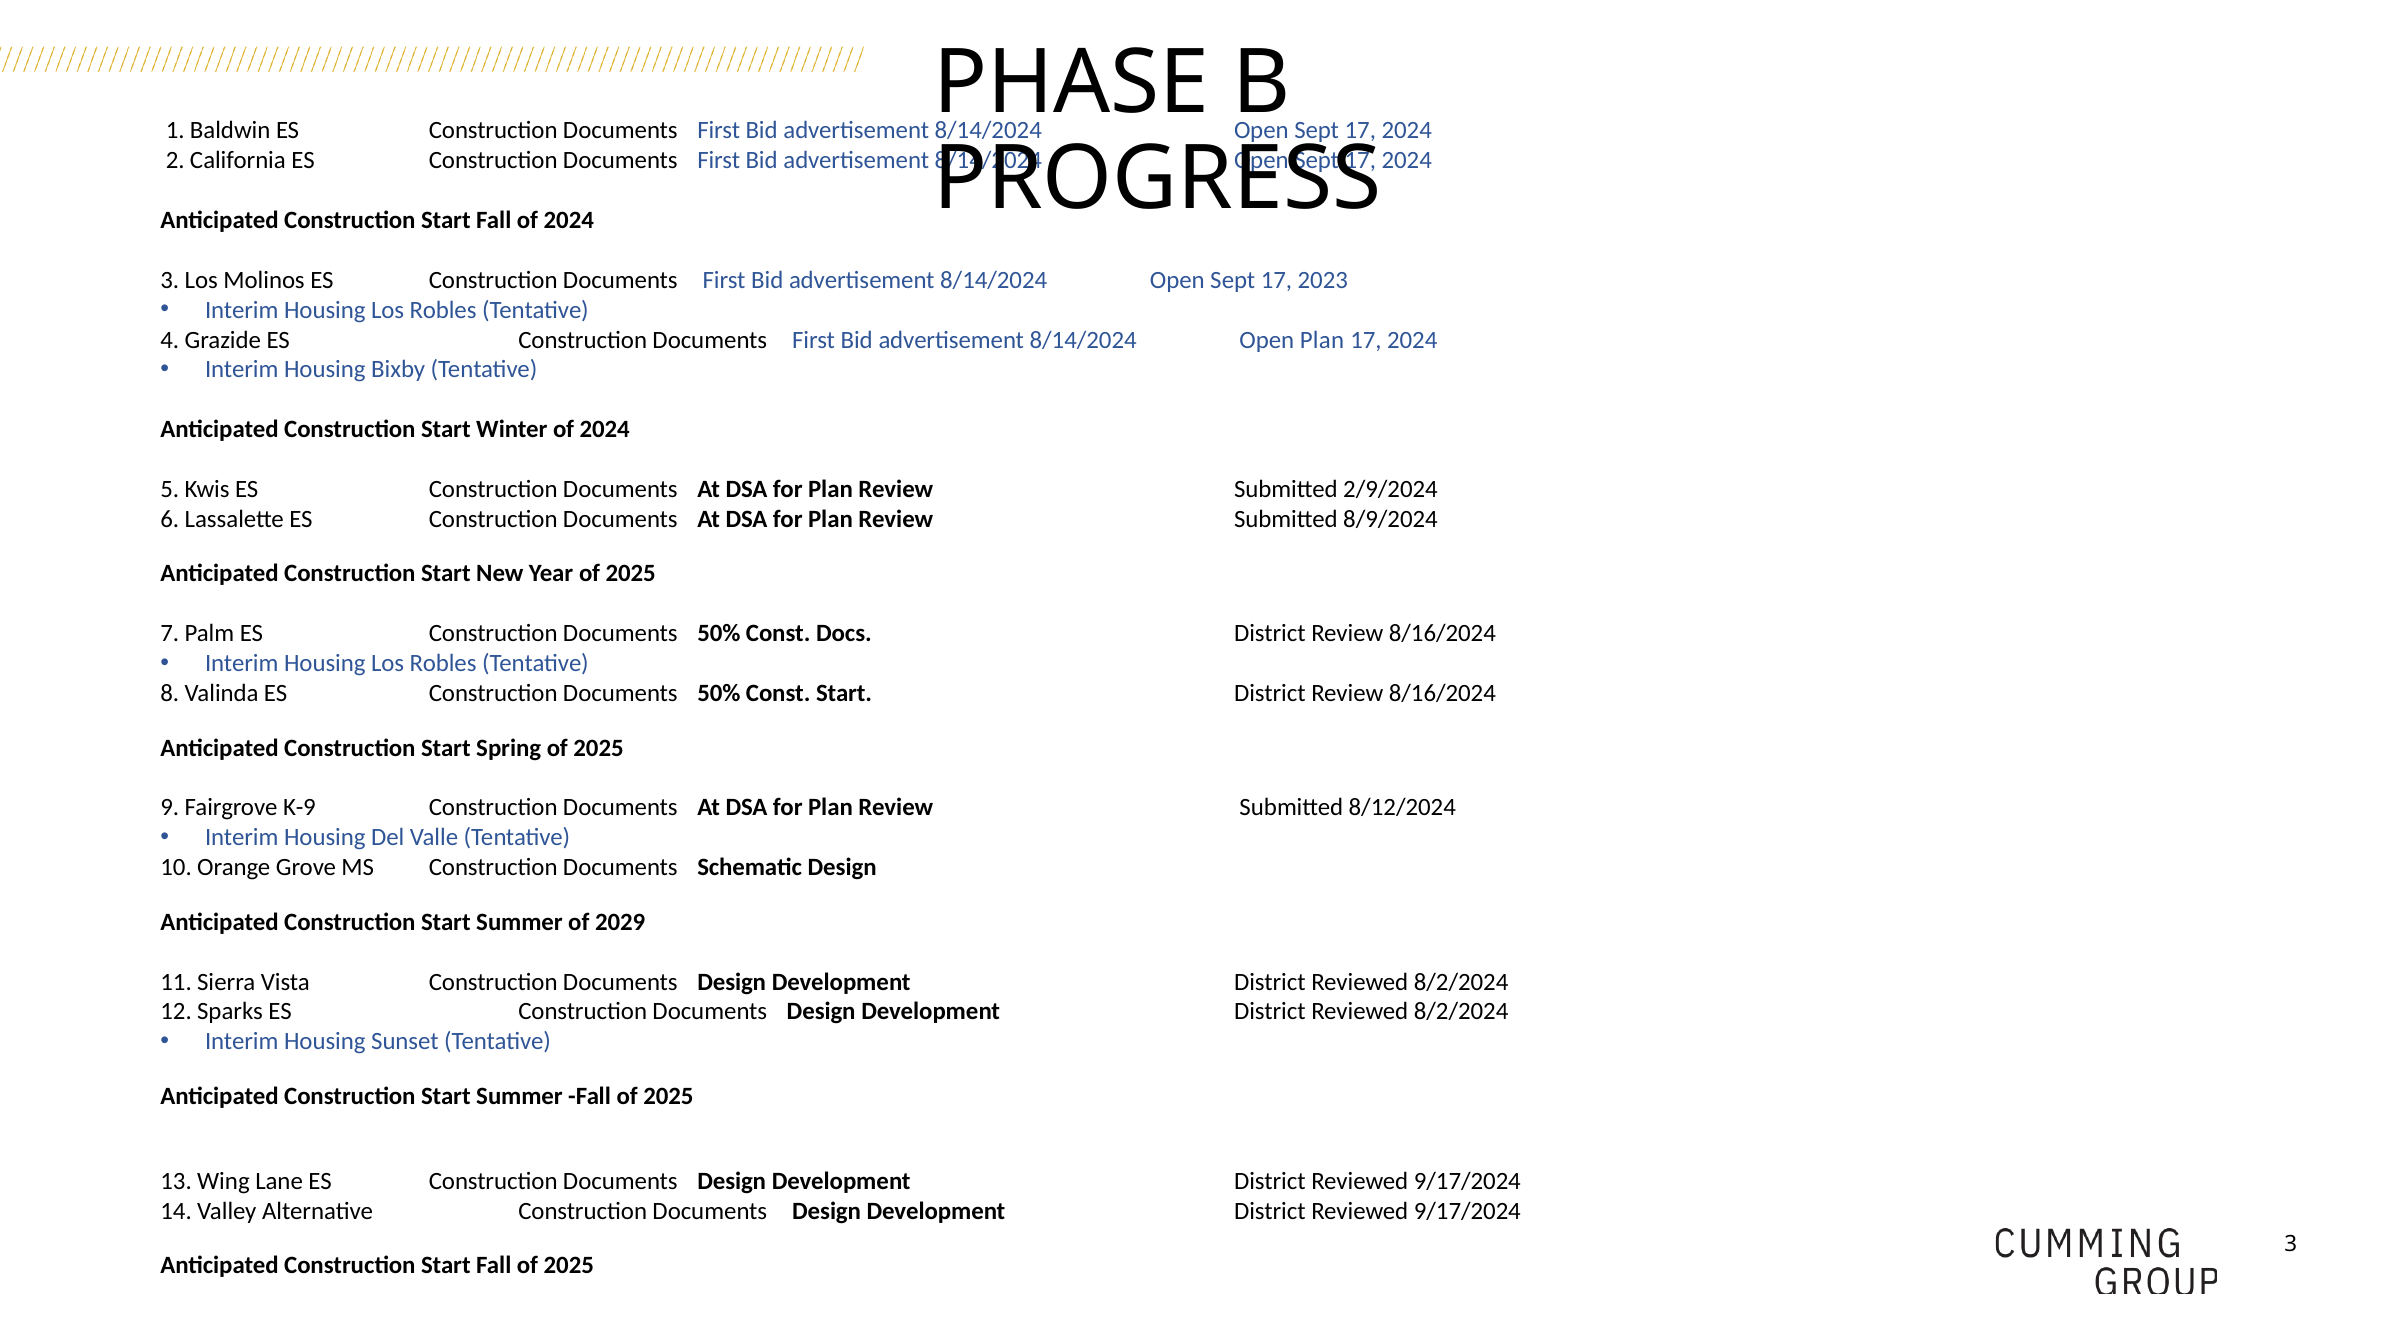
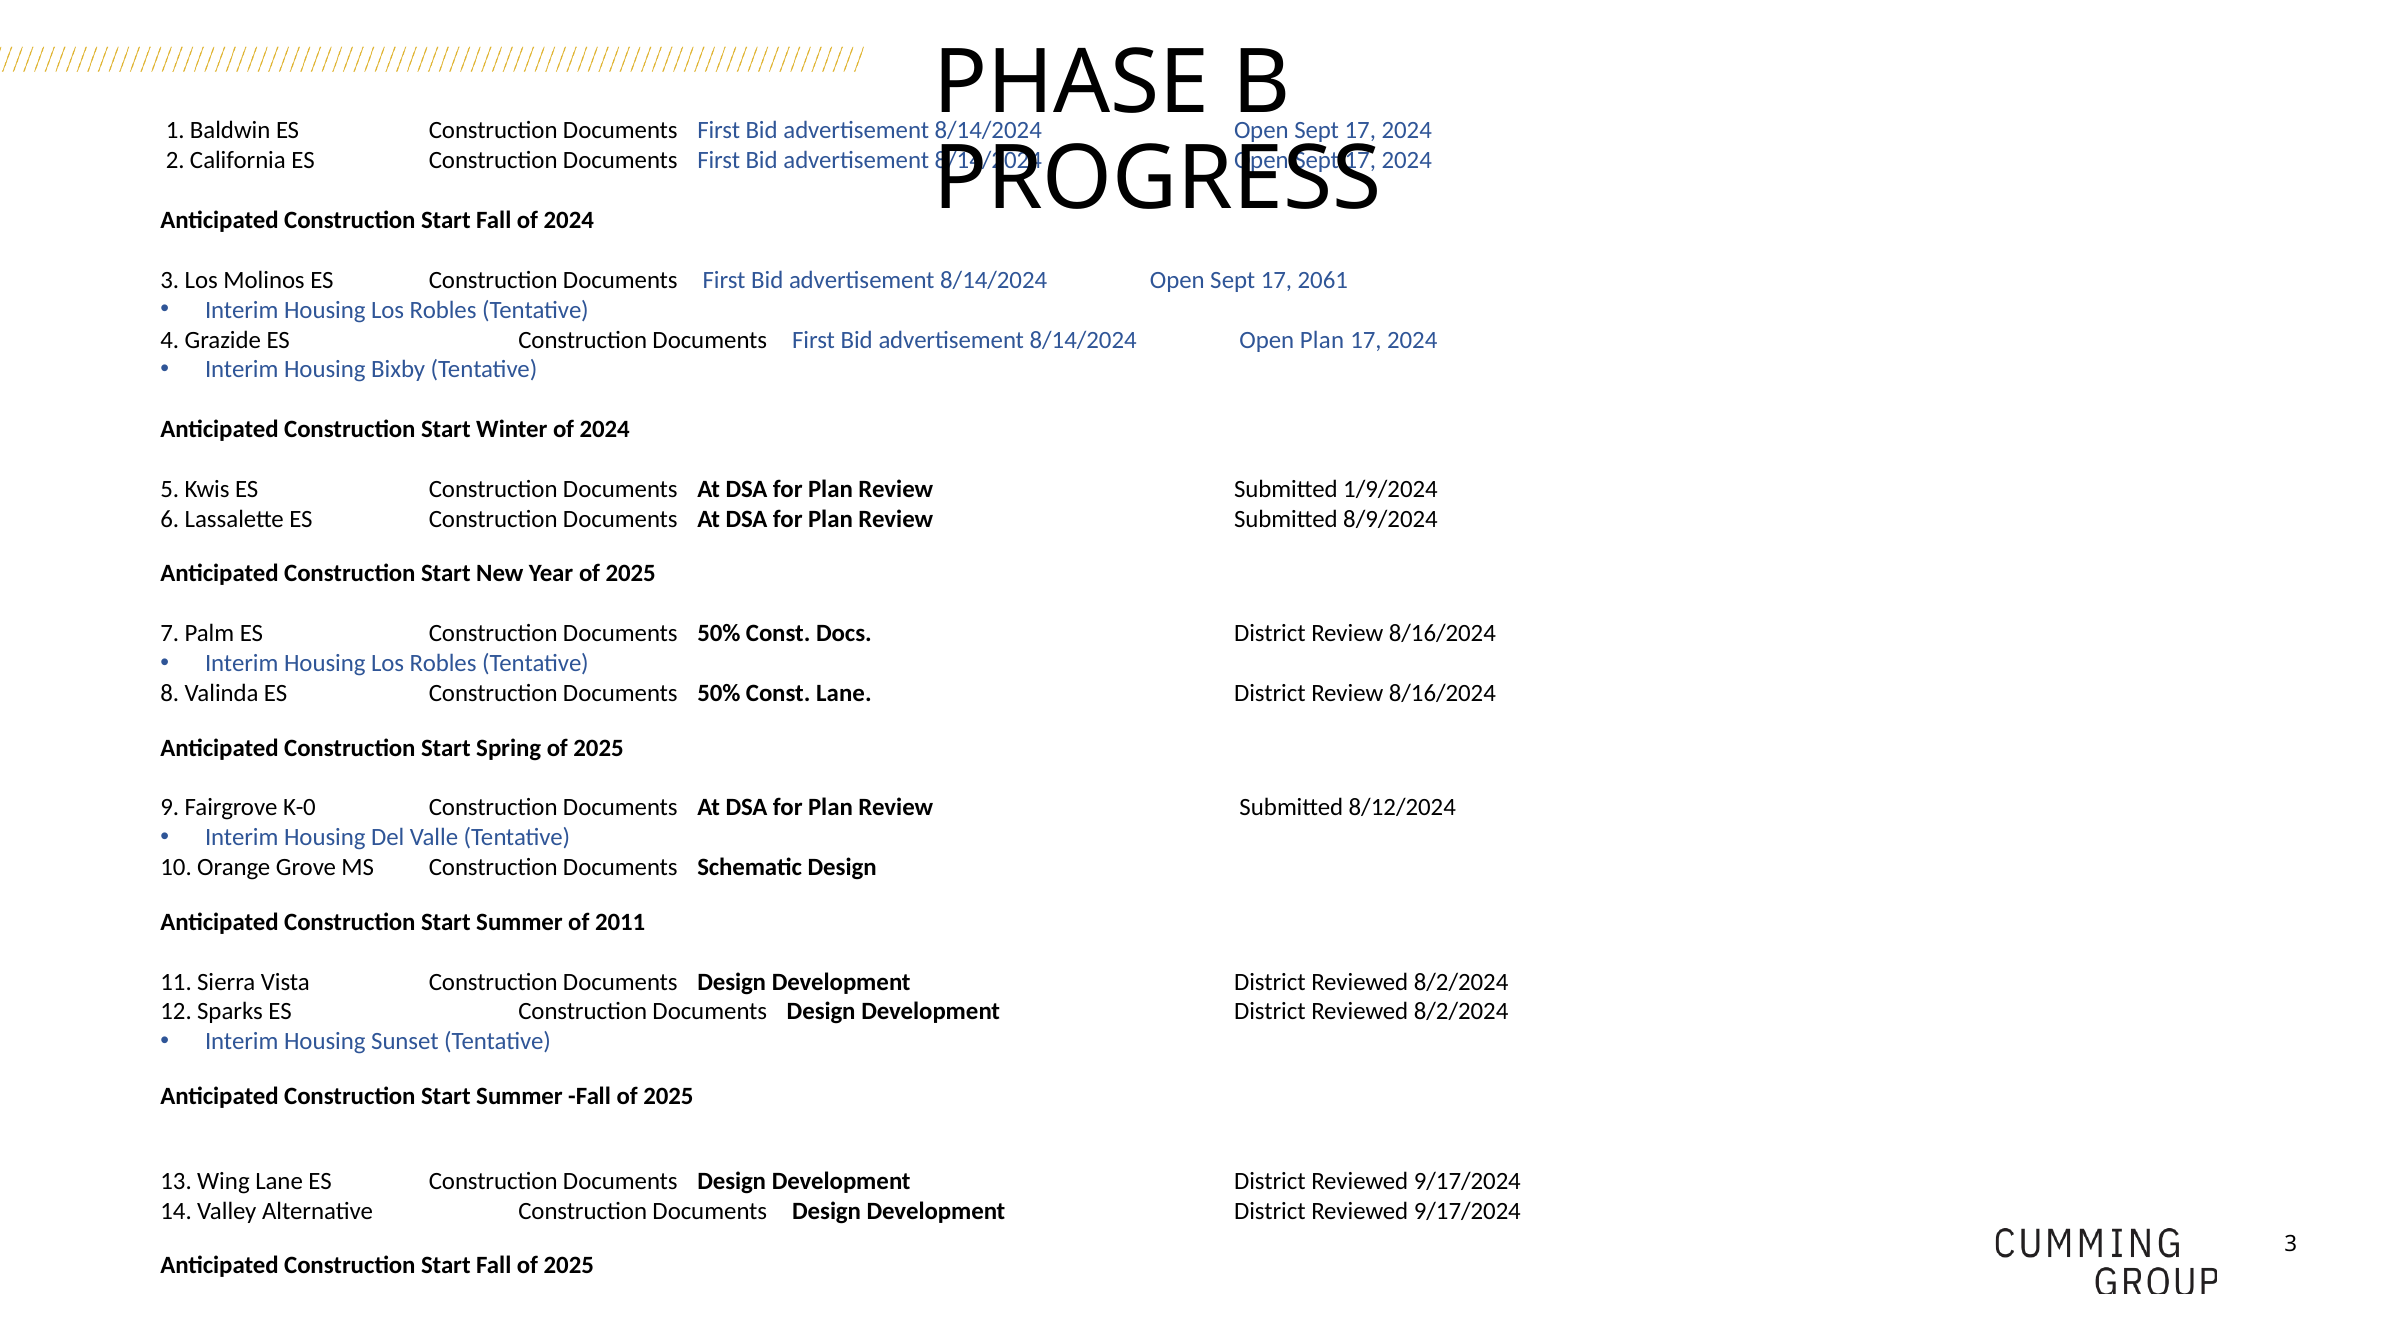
2023: 2023 -> 2061
2/9/2024: 2/9/2024 -> 1/9/2024
Const Start: Start -> Lane
K-9: K-9 -> K-0
2029: 2029 -> 2011
